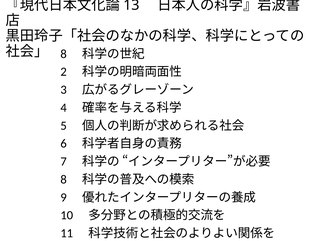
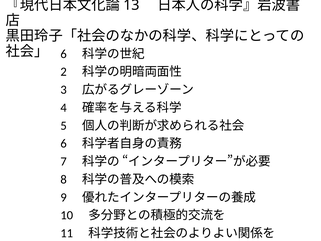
8 at (64, 54): 8 -> 6
